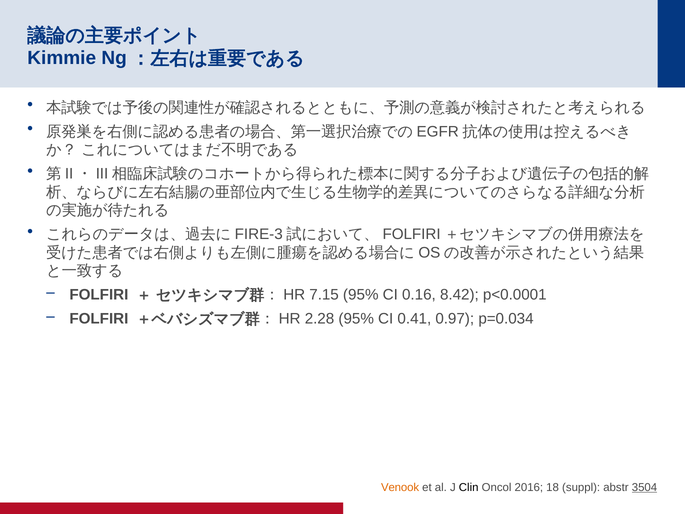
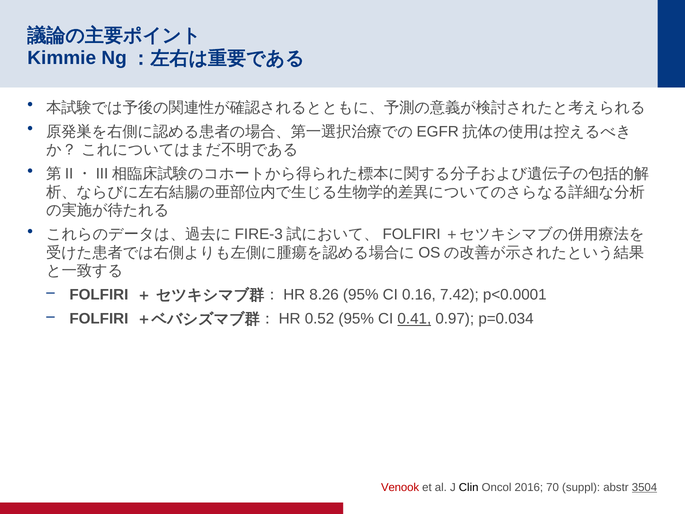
7.15: 7.15 -> 8.26
8.42: 8.42 -> 7.42
2.28: 2.28 -> 0.52
0.41 underline: none -> present
Venook colour: orange -> red
18: 18 -> 70
